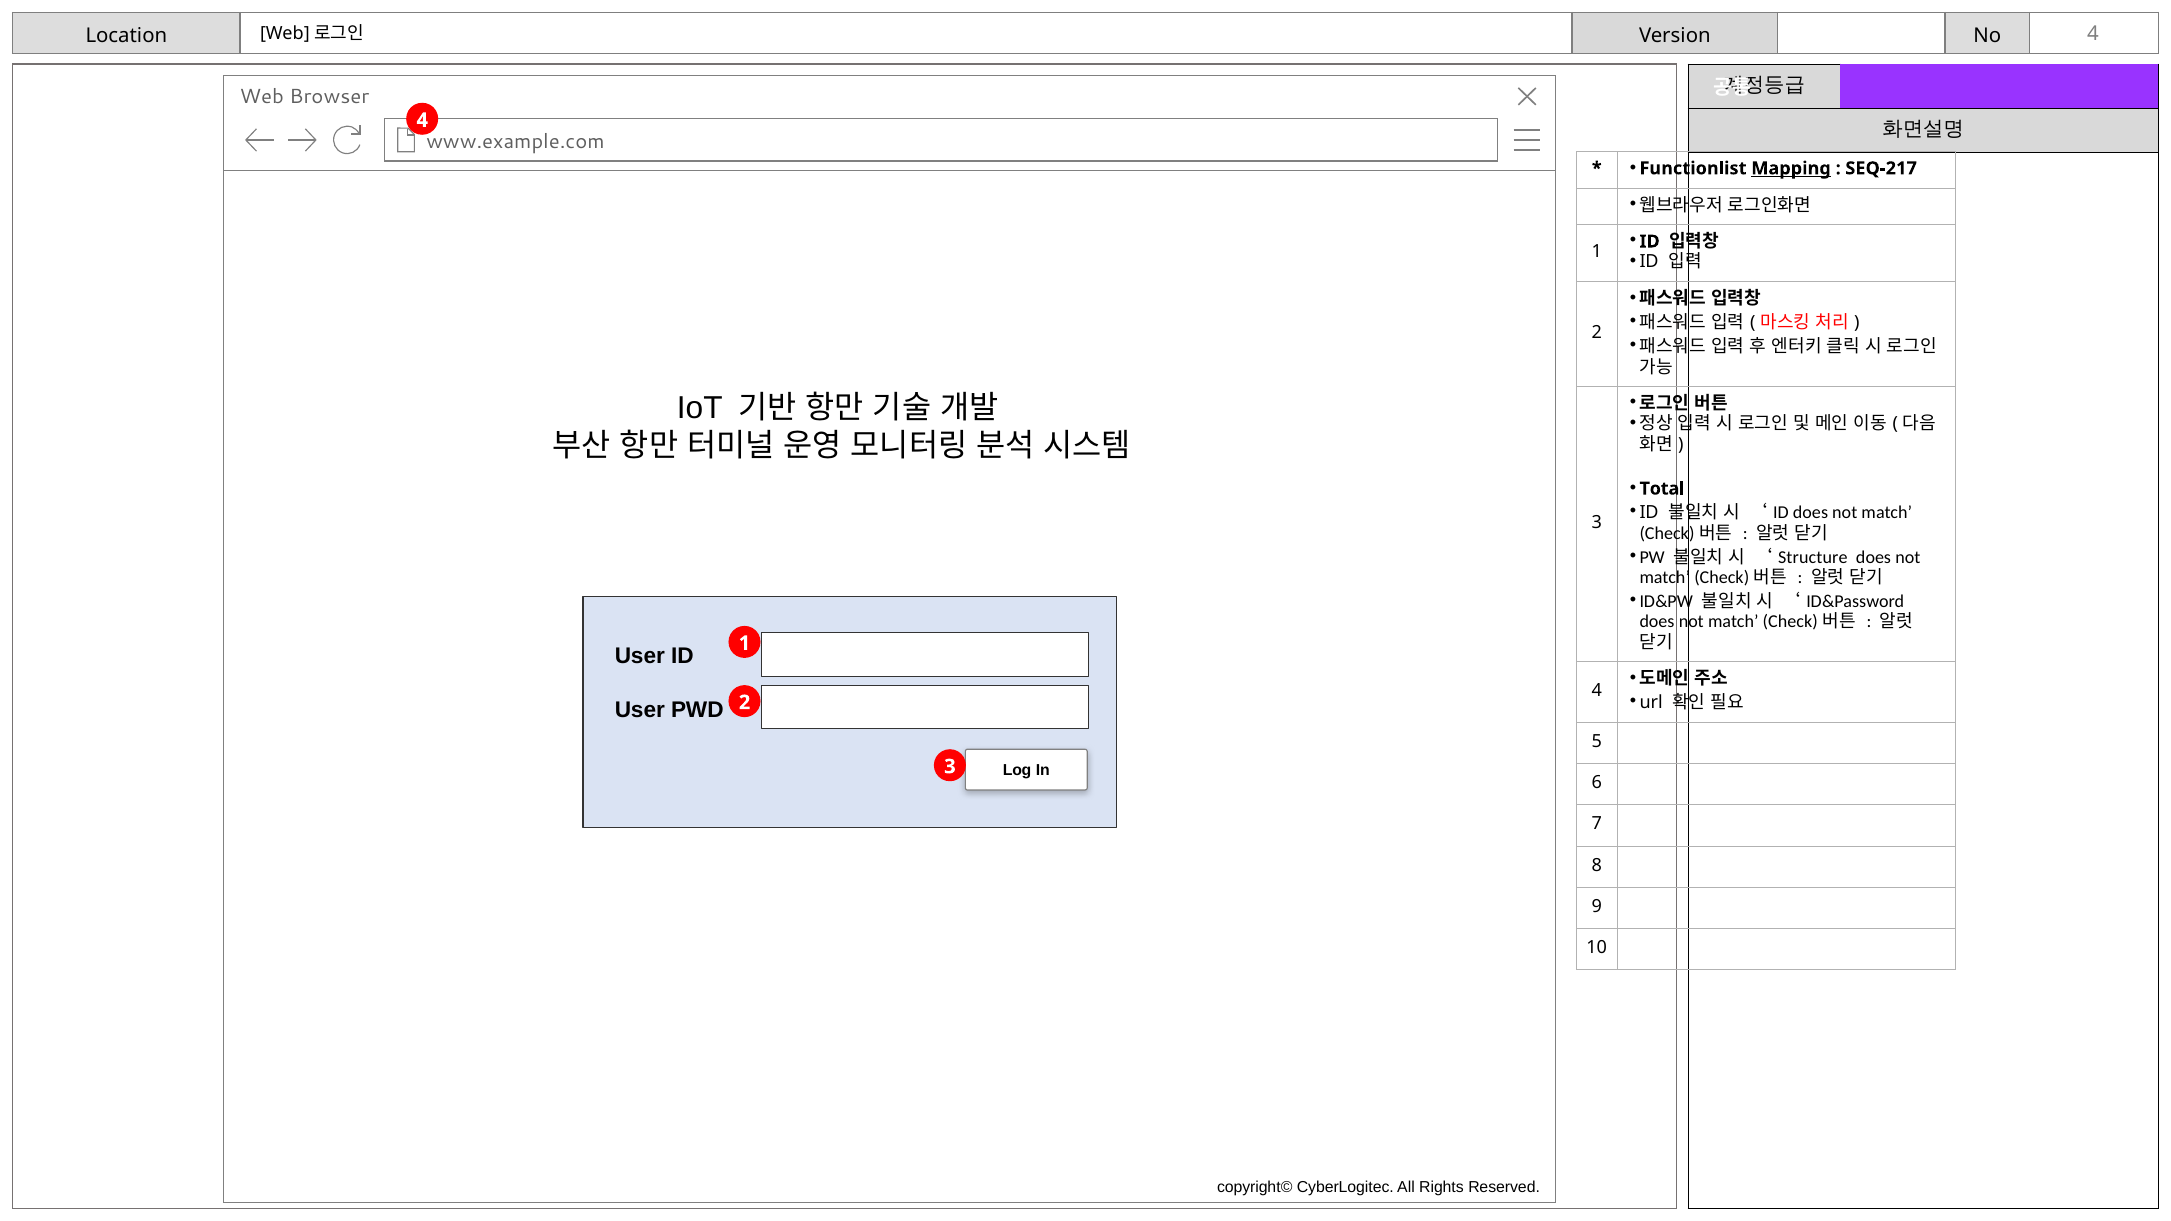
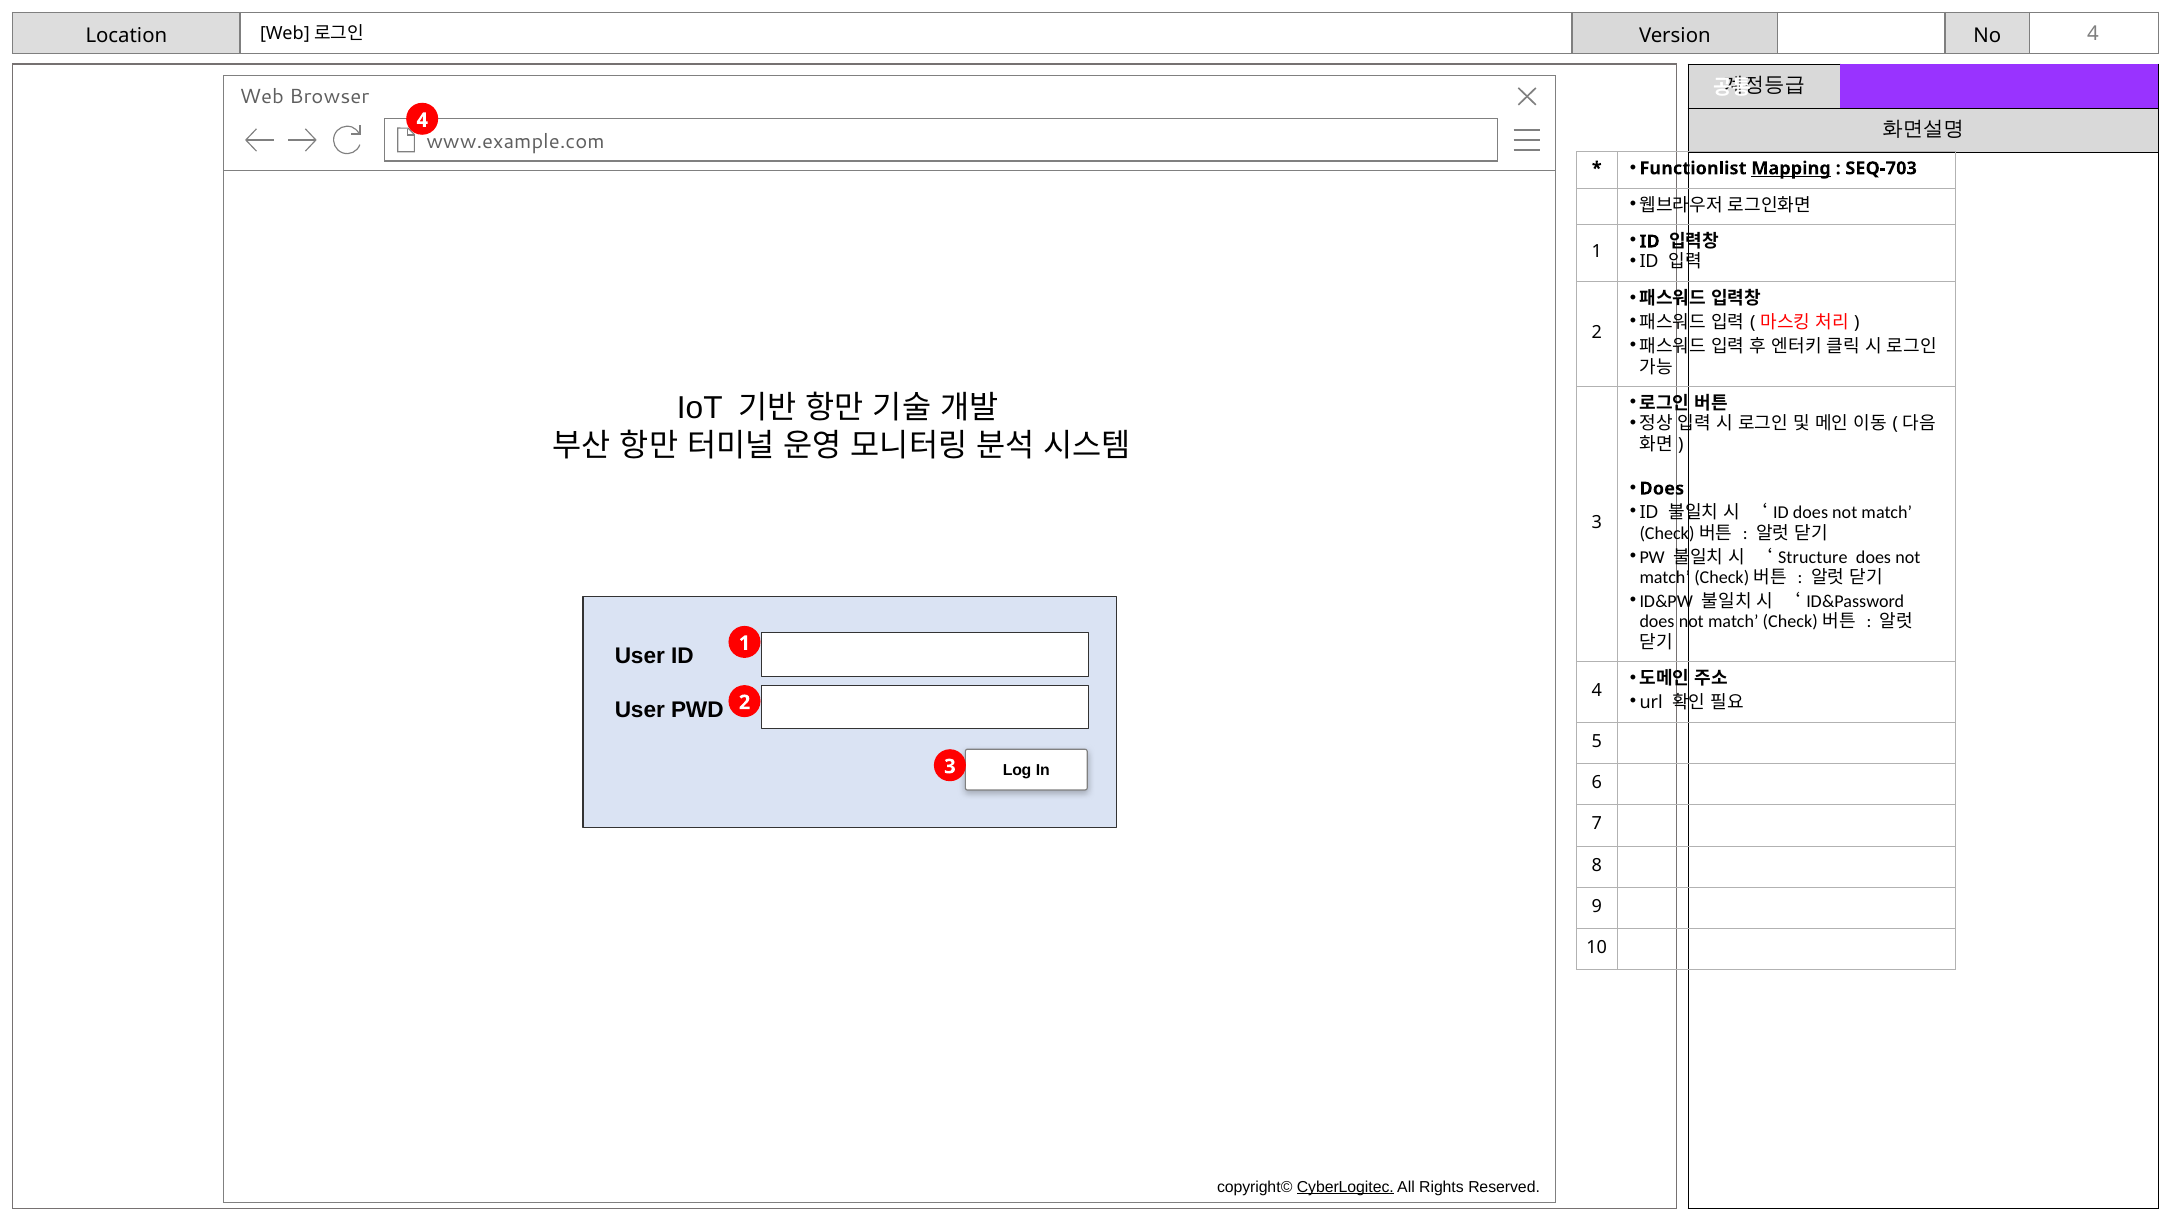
SEQ-217: SEQ-217 -> SEQ-703
Total at (1662, 489): Total -> Does
CyberLogitec underline: none -> present
